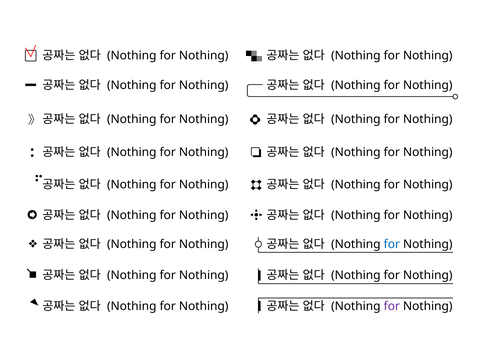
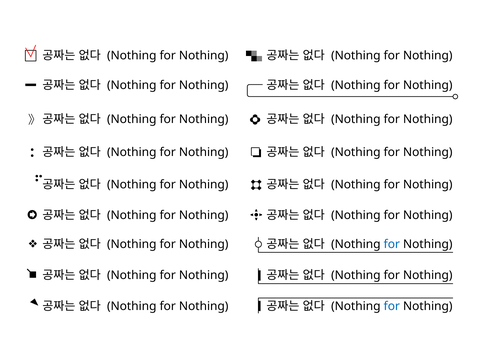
for at (392, 307) colour: purple -> blue
